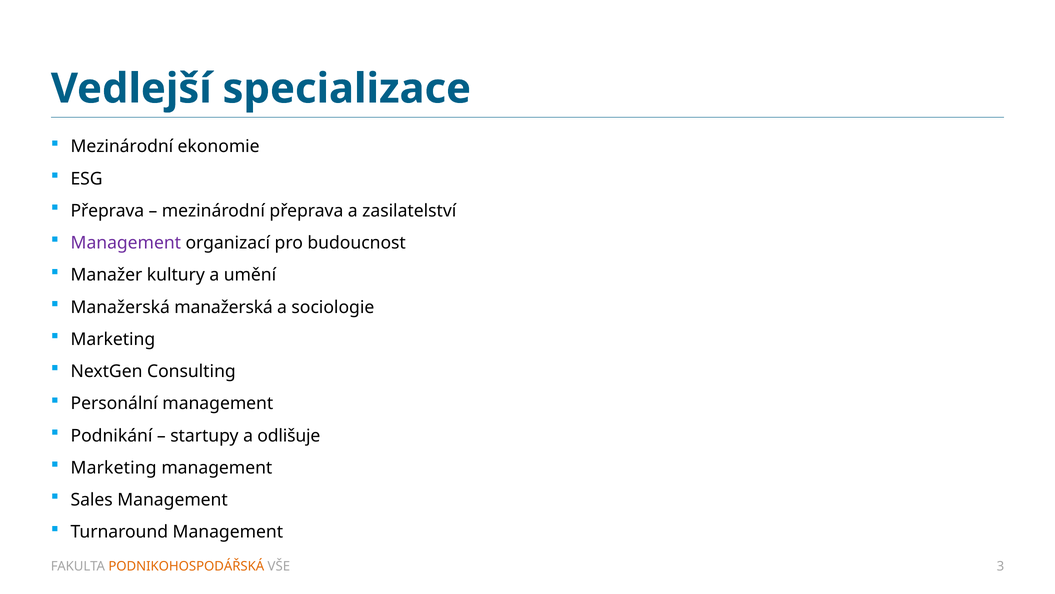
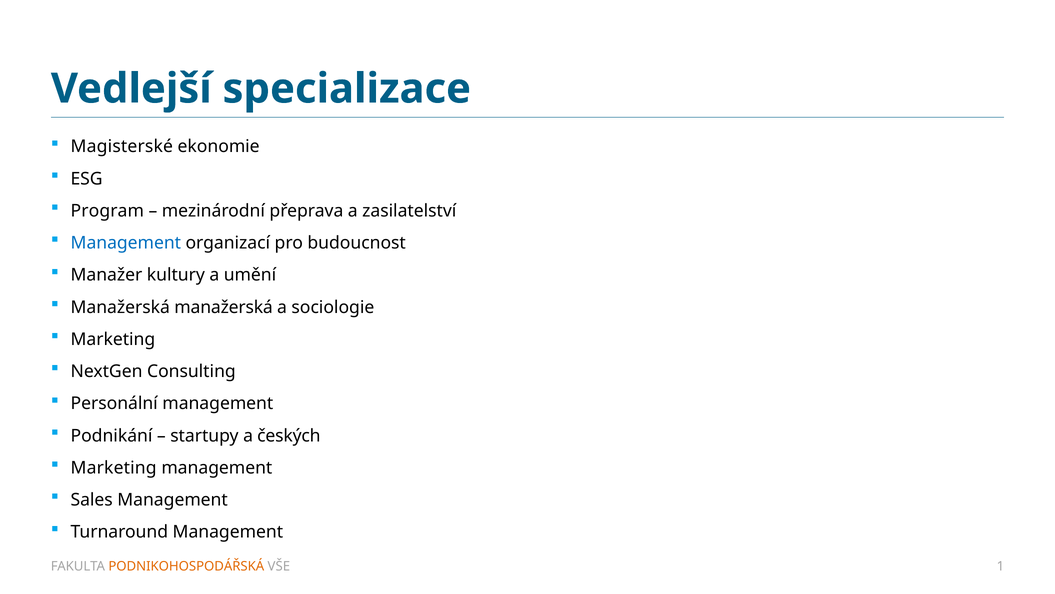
Mezinárodní at (122, 147): Mezinárodní -> Magisterské
Přeprava at (107, 211): Přeprava -> Program
Management at (126, 243) colour: purple -> blue
odlišuje: odlišuje -> českých
3: 3 -> 1
